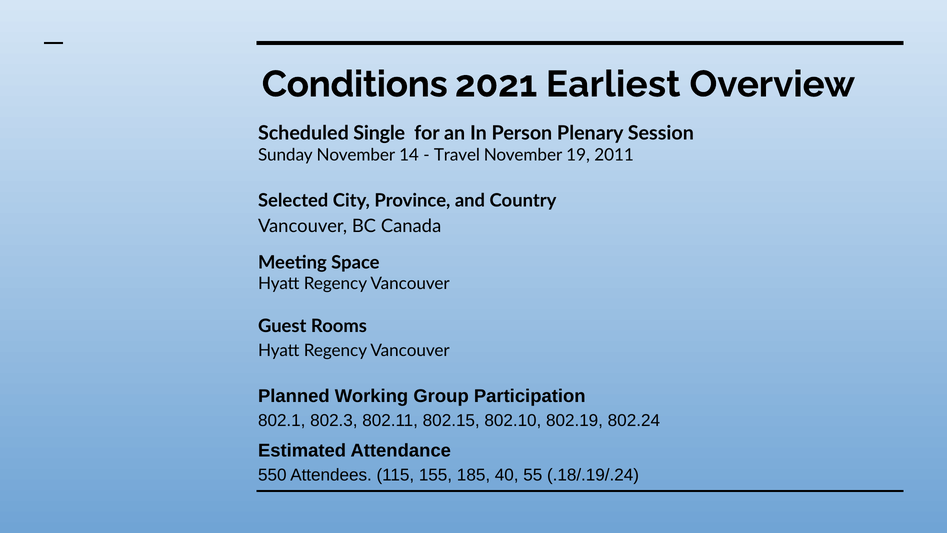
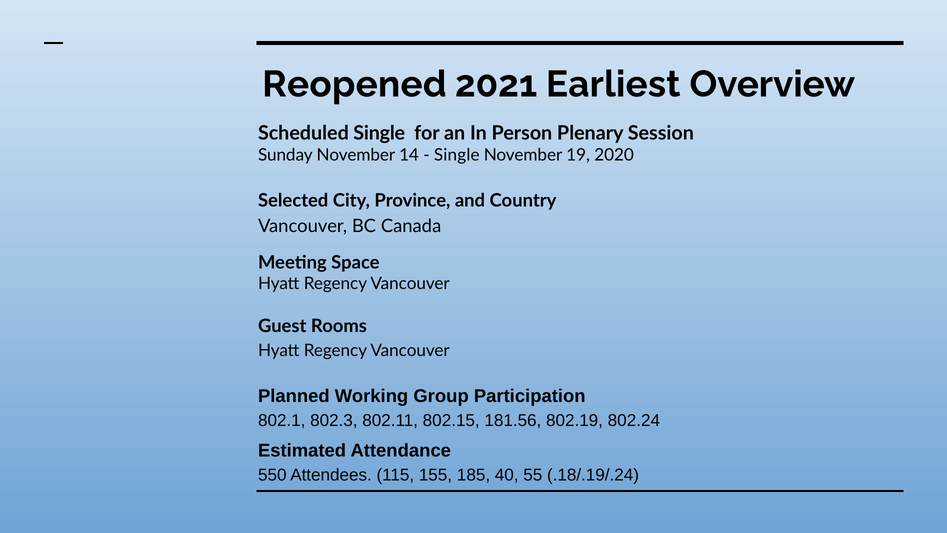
Conditions: Conditions -> Reopened
Travel at (457, 155): Travel -> Single
2011: 2011 -> 2020
802.10: 802.10 -> 181.56
